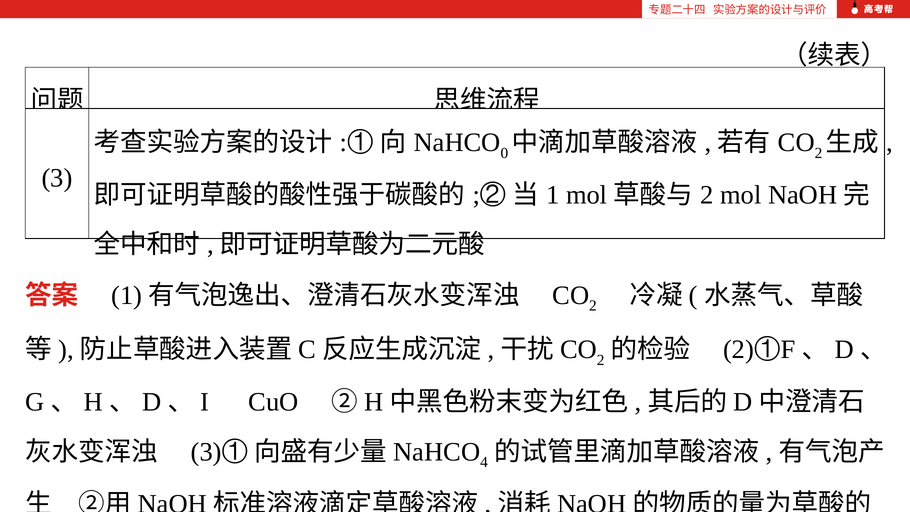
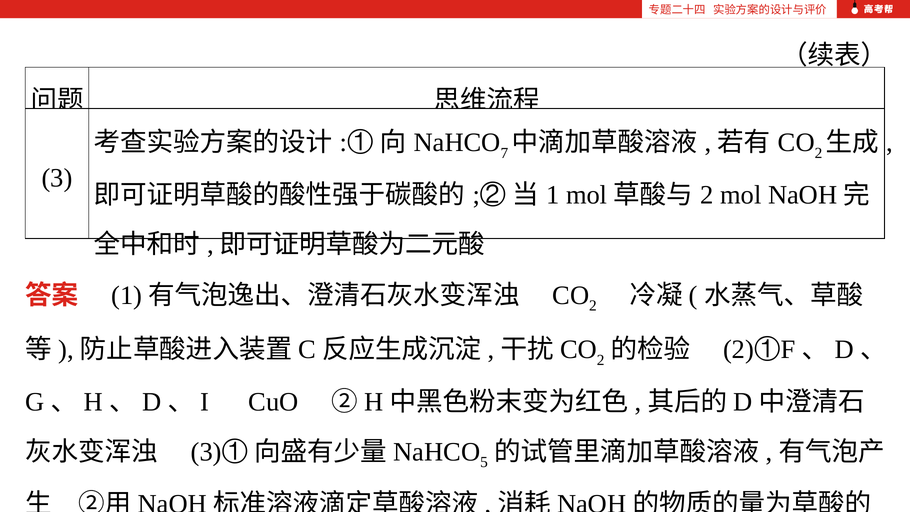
0: 0 -> 7
4: 4 -> 5
